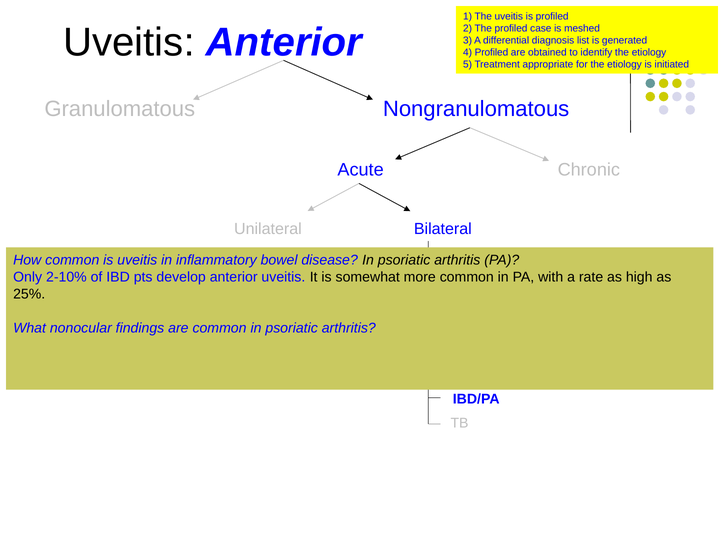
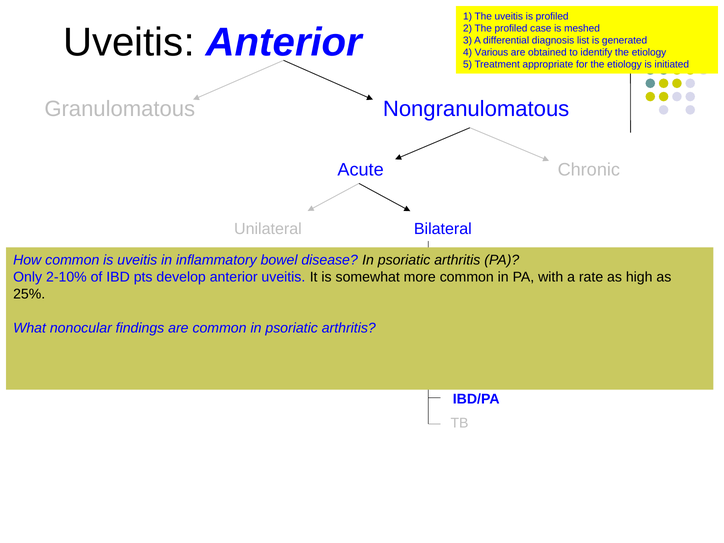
4 Profiled: Profiled -> Various
